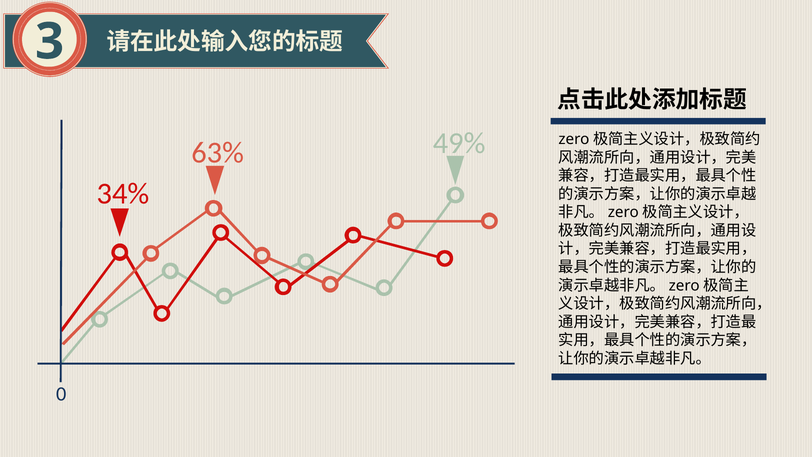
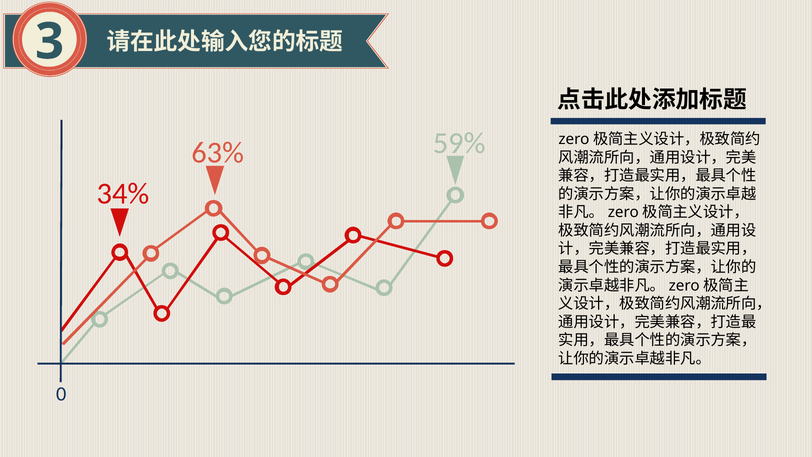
49%: 49% -> 59%
